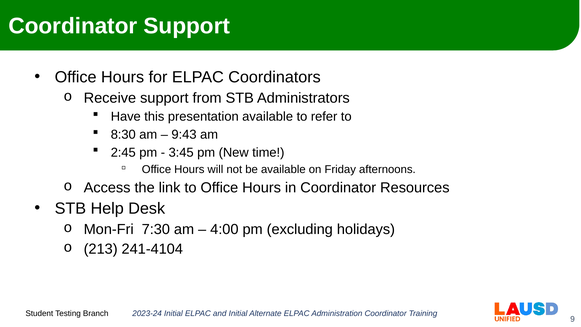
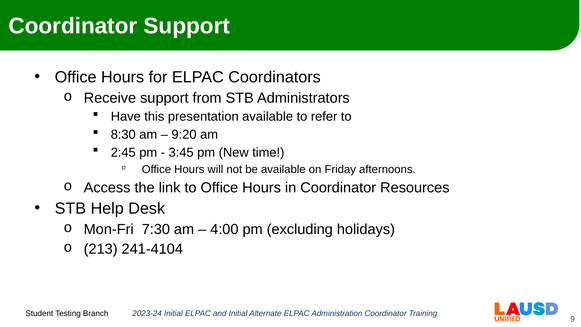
9:43: 9:43 -> 9:20
